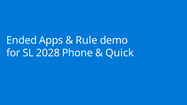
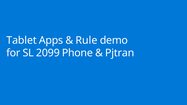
Ended: Ended -> Tablet
2028: 2028 -> 2099
Quick: Quick -> Pjtran
